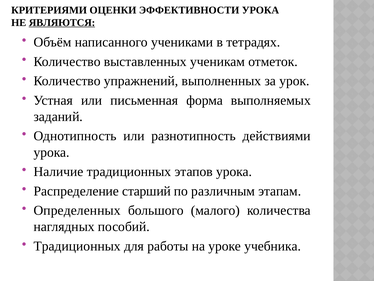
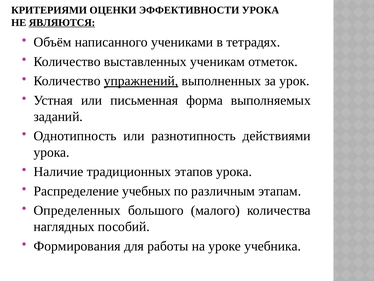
упражнений underline: none -> present
старший: старший -> учебных
Традиционных at (77, 246): Традиционных -> Формирования
